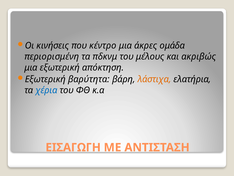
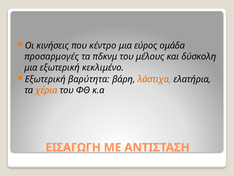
άκρες: άκρες -> εύρος
περιορισμένη: περιορισμένη -> προσαρμογές
ακριβώς: ακριβώς -> δύσκολη
απόκτηση: απόκτηση -> κεκλιμένο
χέρια colour: blue -> orange
